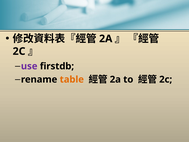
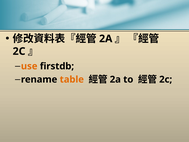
use colour: purple -> orange
